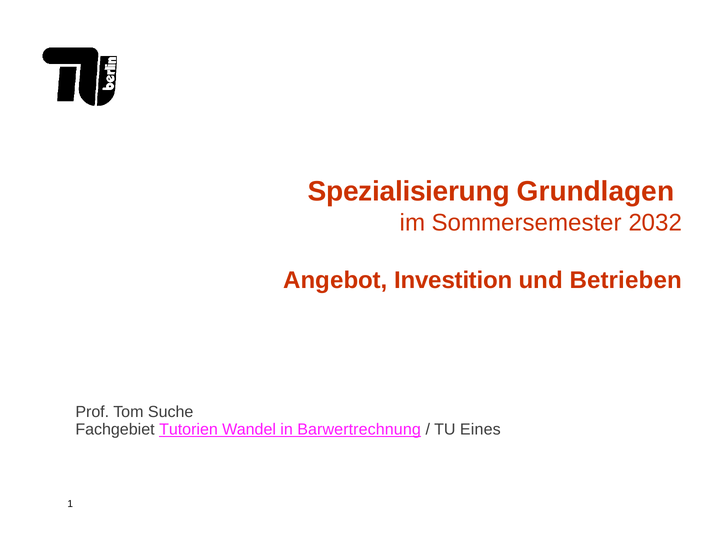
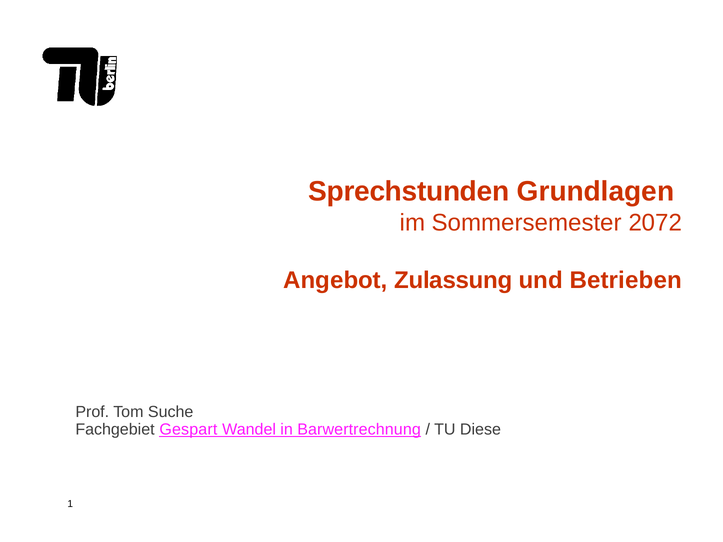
Spezialisierung: Spezialisierung -> Sprechstunden
2032: 2032 -> 2072
Investition: Investition -> Zulassung
Tutorien: Tutorien -> Gespart
Eines: Eines -> Diese
